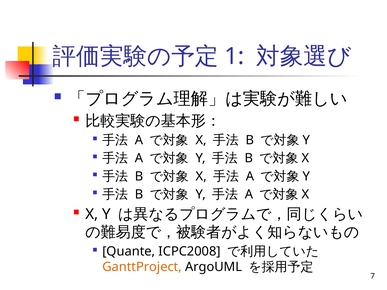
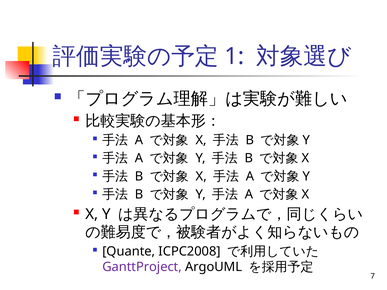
GanttProject colour: orange -> purple
